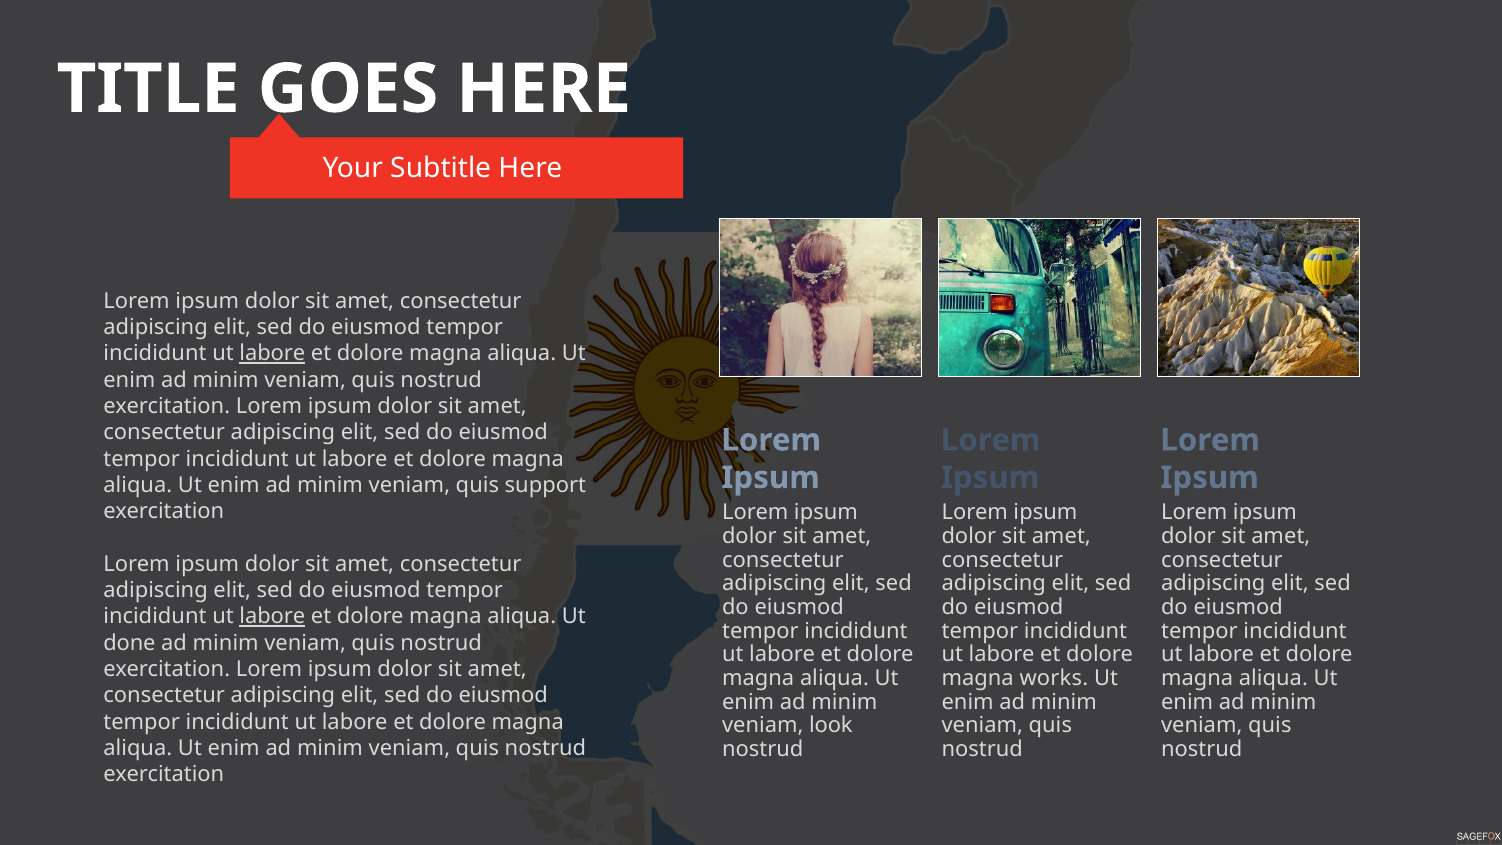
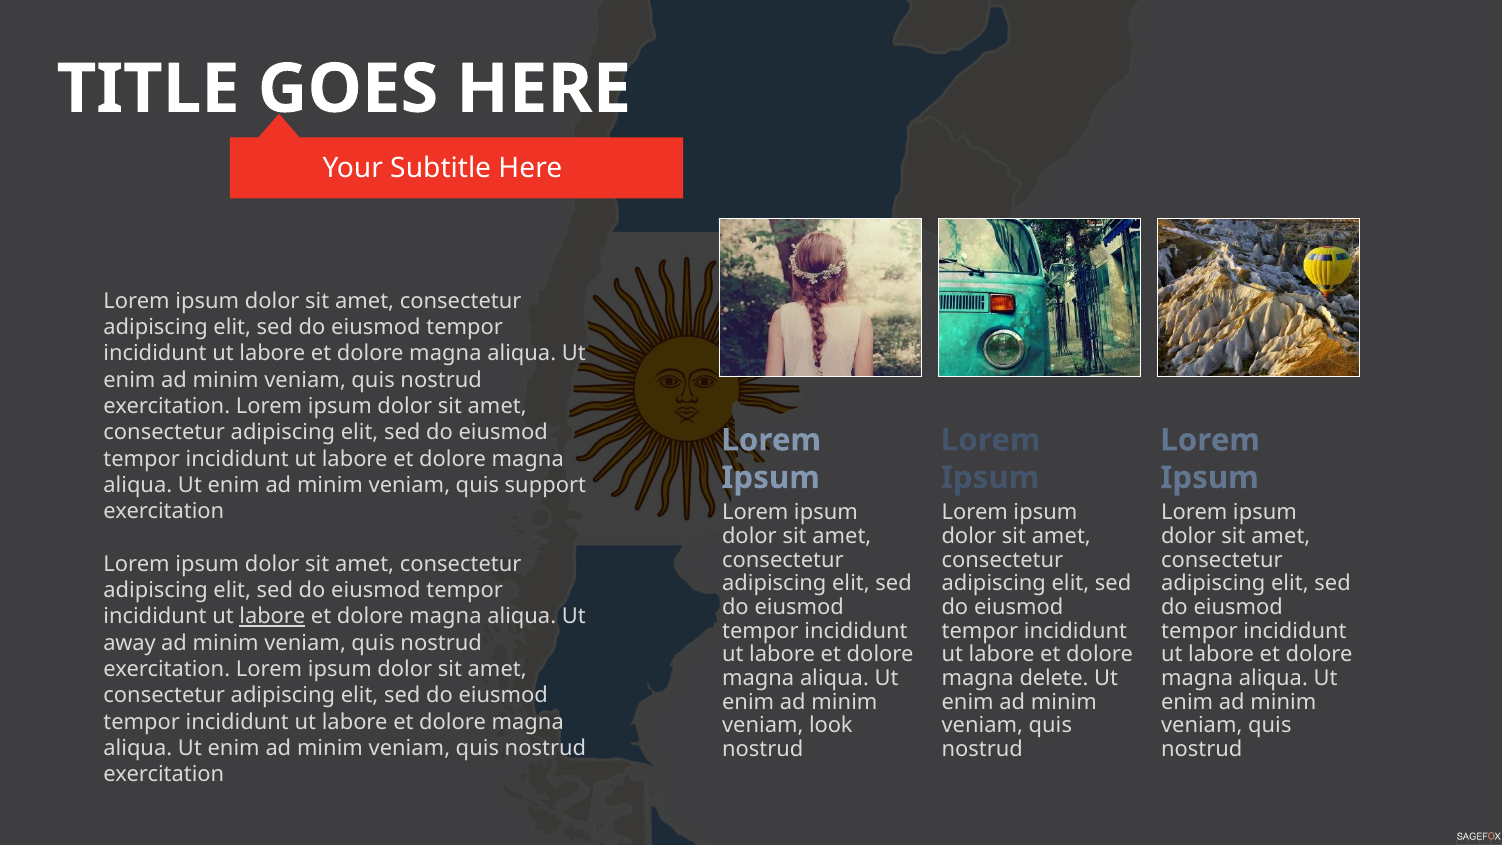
labore at (272, 354) underline: present -> none
done: done -> away
works: works -> delete
